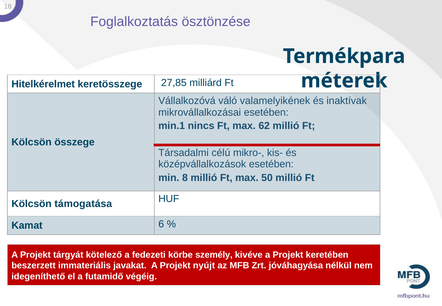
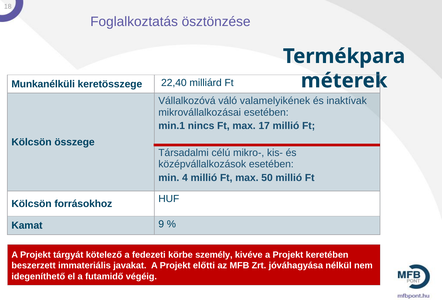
Hitelkérelmet: Hitelkérelmet -> Munkanélküli
27,85: 27,85 -> 22,40
62: 62 -> 17
8: 8 -> 4
támogatása: támogatása -> forrásokhoz
6: 6 -> 9
nyújt: nyújt -> előtti
